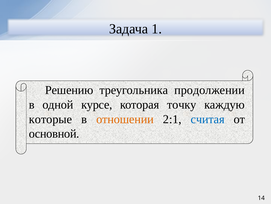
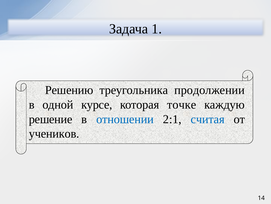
точку: точку -> точке
которые: которые -> решение
отношении colour: orange -> blue
основной: основной -> учеников
